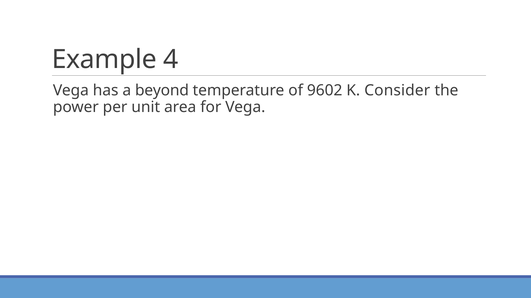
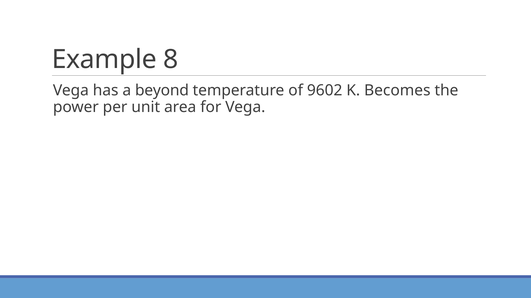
4: 4 -> 8
Consider: Consider -> Becomes
